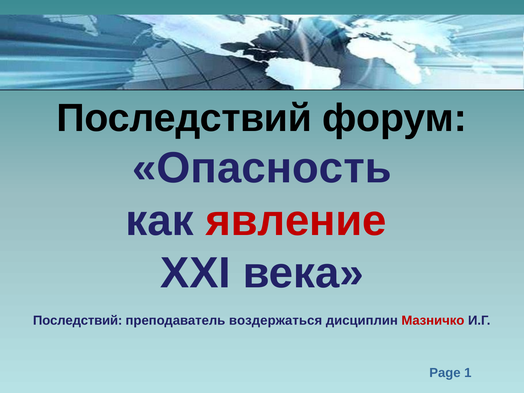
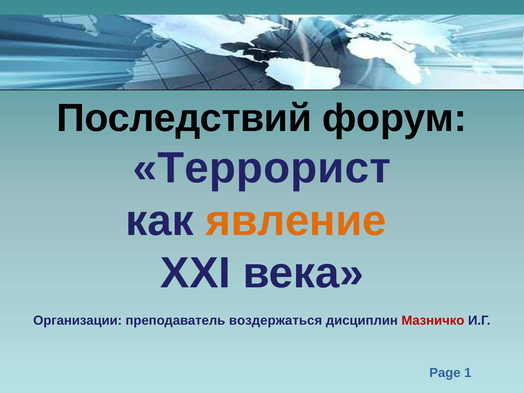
Опасность: Опасность -> Террорист
явление colour: red -> orange
Последствий at (78, 321): Последствий -> Организации
